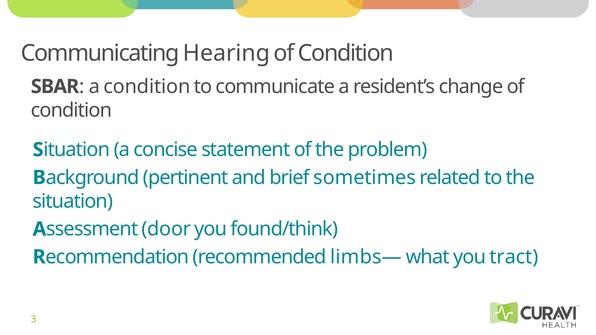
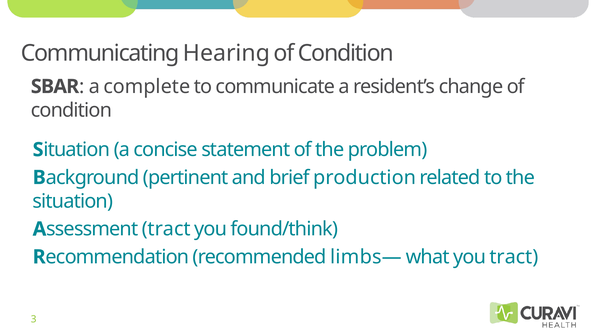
a condition: condition -> complete
sometimes: sometimes -> production
door at (166, 229): door -> tract
